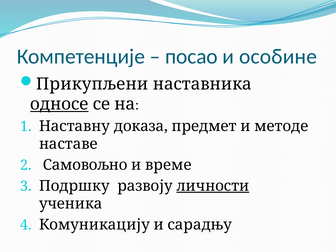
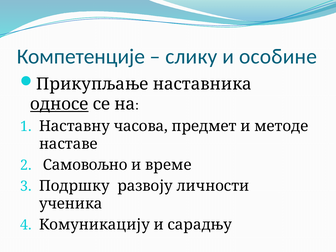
посао: посао -> слику
Прикупљени: Прикупљени -> Прикупљање
доказа: доказа -> часова
личности underline: present -> none
